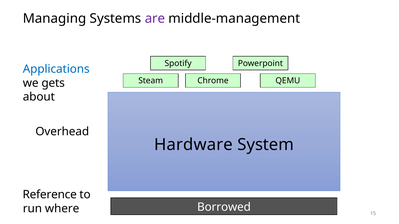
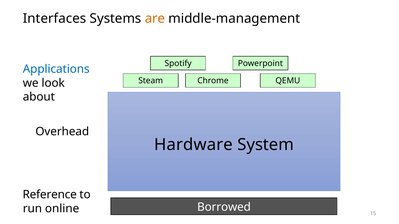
Managing: Managing -> Interfaces
are colour: purple -> orange
gets: gets -> look
where: where -> online
